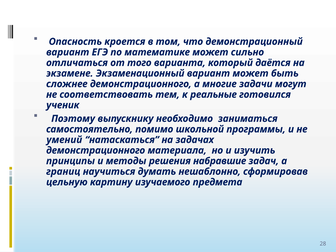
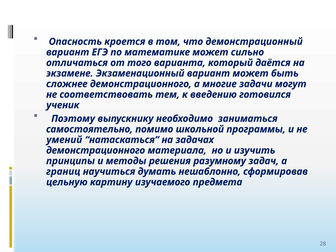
реальные: реальные -> введению
набравшие: набравшие -> разумному
